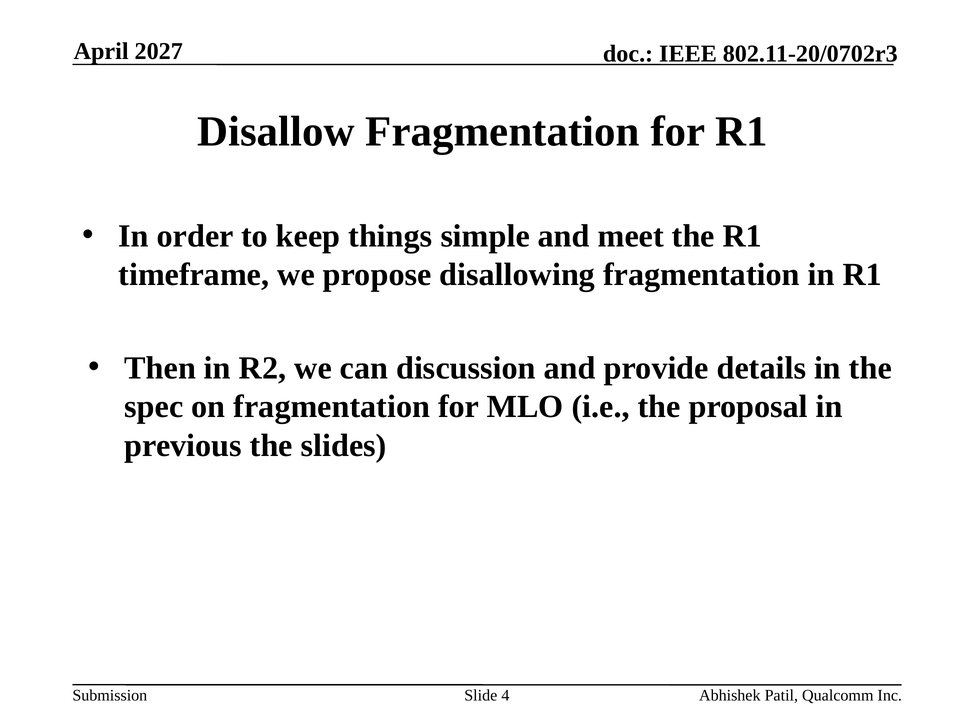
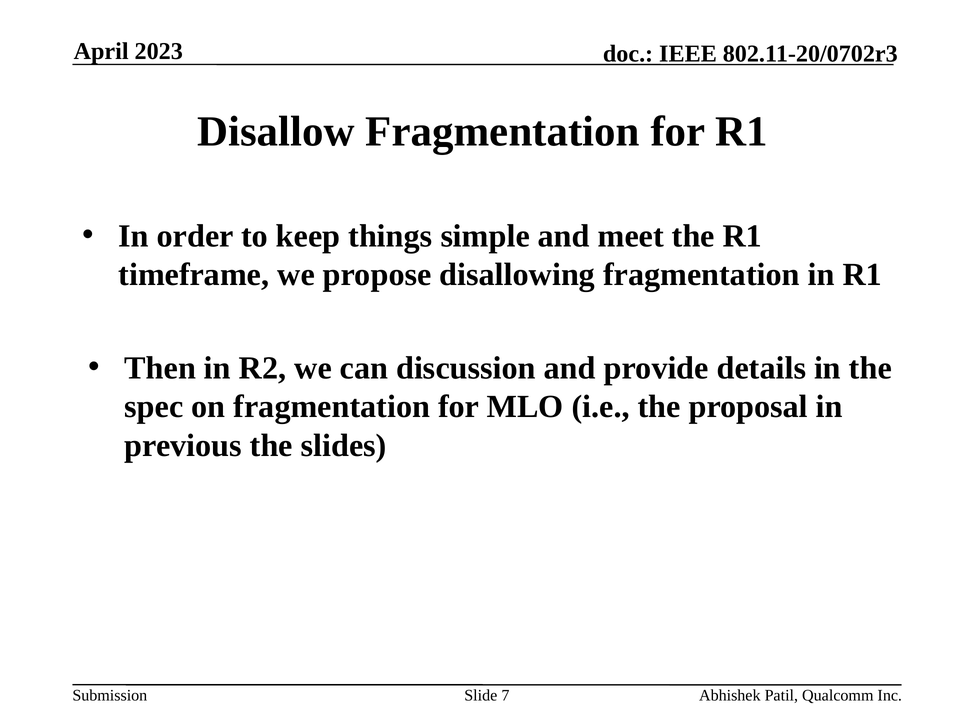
2027: 2027 -> 2023
4: 4 -> 7
